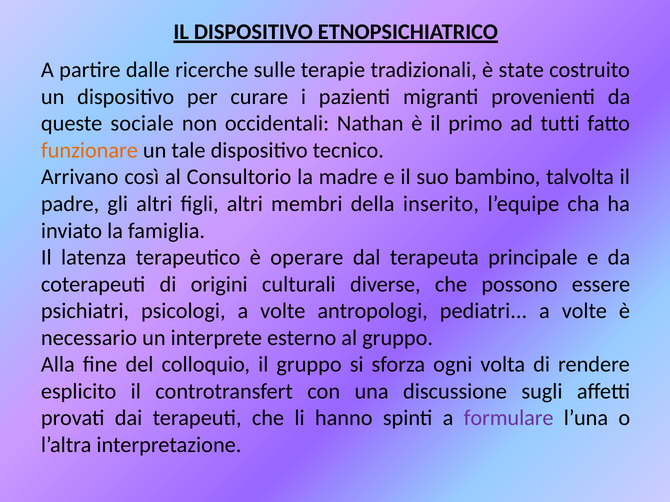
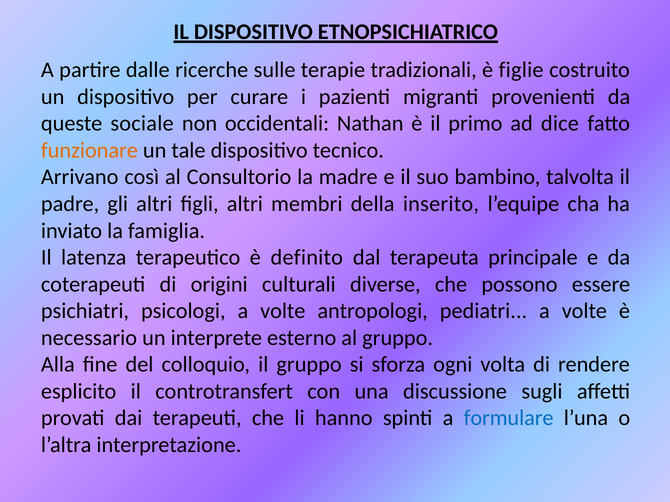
state: state -> figlie
tutti: tutti -> dice
operare: operare -> definito
formulare colour: purple -> blue
